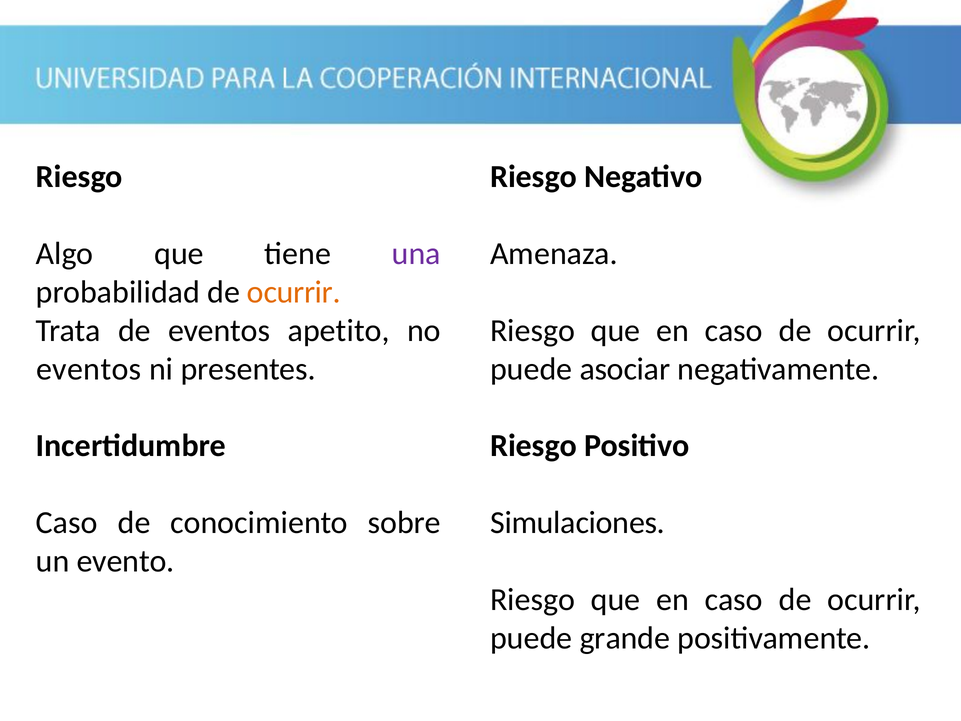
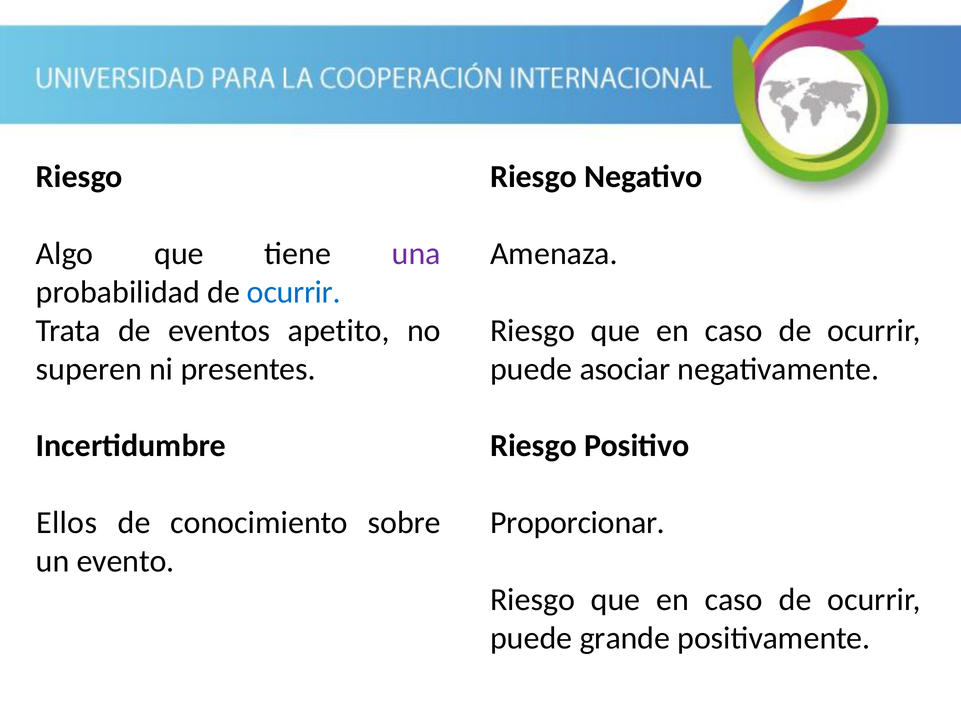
ocurrir at (294, 292) colour: orange -> blue
eventos at (89, 369): eventos -> superen
Caso at (67, 523): Caso -> Ellos
Simulaciones: Simulaciones -> Proporcionar
